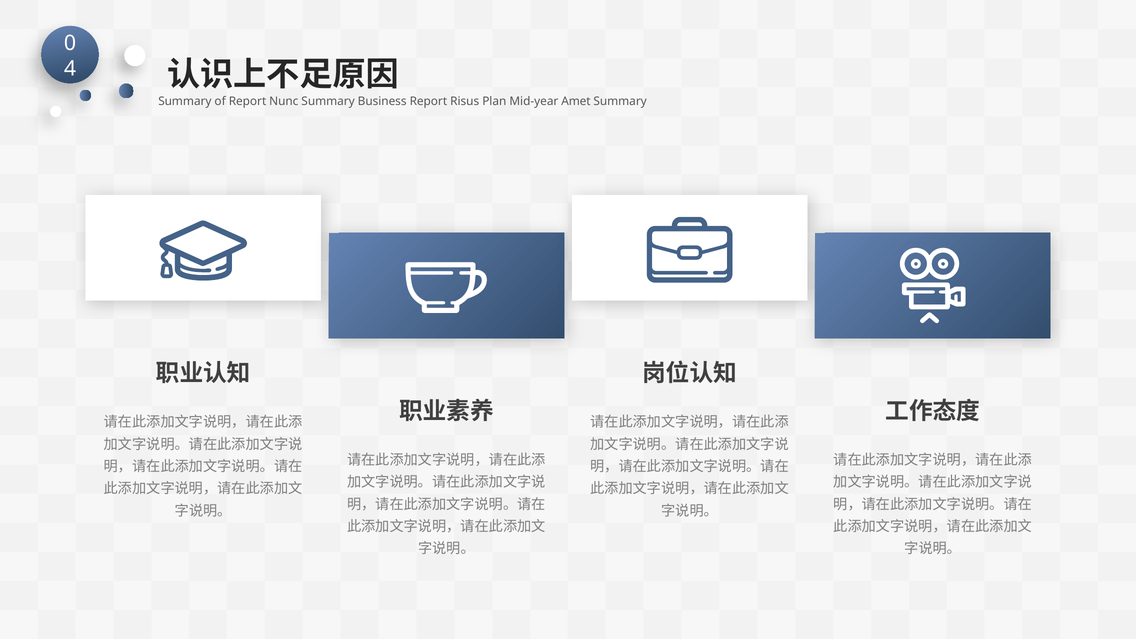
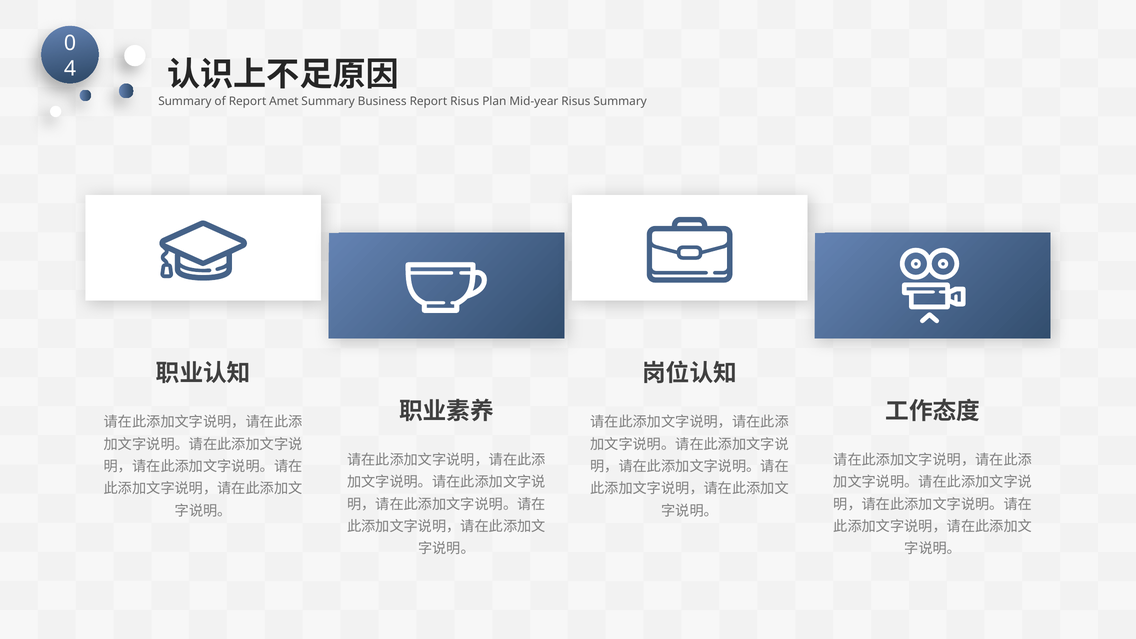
Nunc: Nunc -> Amet
Mid-year Amet: Amet -> Risus
